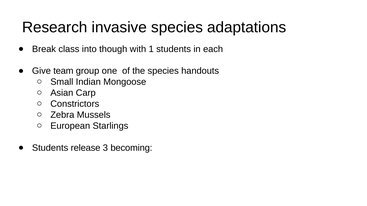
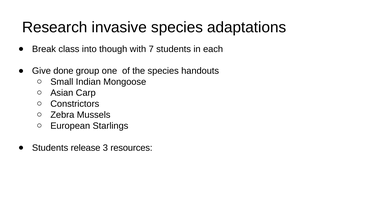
1: 1 -> 7
team: team -> done
becoming: becoming -> resources
